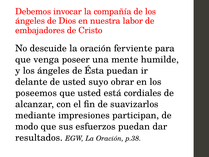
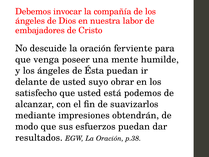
poseemos: poseemos -> satisfecho
cordiales: cordiales -> podemos
participan: participan -> obtendrán
